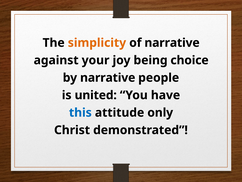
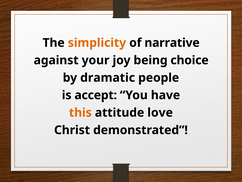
by narrative: narrative -> dramatic
united: united -> accept
this colour: blue -> orange
only: only -> love
